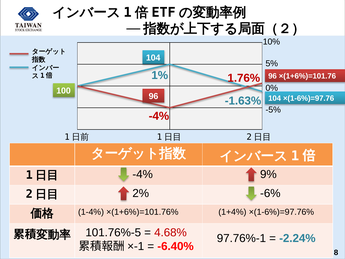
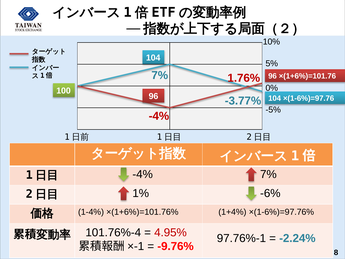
1% at (160, 75): 1% -> 7%
-1.63%: -1.63% -> -3.77%
9% at (268, 174): 9% -> 7%
2%: 2% -> 1%
101.76%-5: 101.76%-5 -> 101.76%-4
4.68%: 4.68% -> 4.95%
-6.40%: -6.40% -> -9.76%
